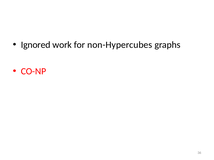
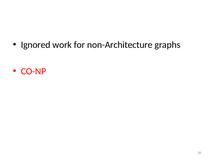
non-Hypercubes: non-Hypercubes -> non-Architecture
